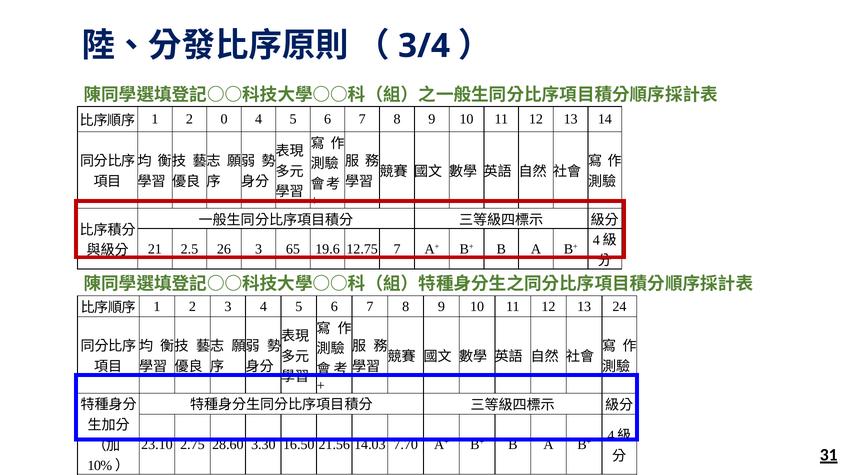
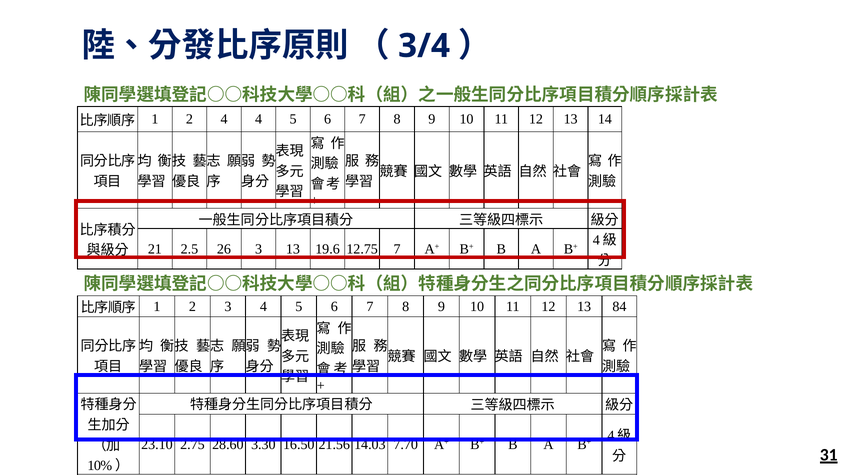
2 0: 0 -> 4
3 65: 65 -> 13
24: 24 -> 84
